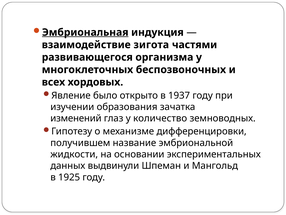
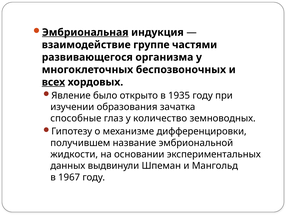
зигота: зигота -> группе
всех underline: none -> present
1937: 1937 -> 1935
изменений: изменений -> способные
1925: 1925 -> 1967
